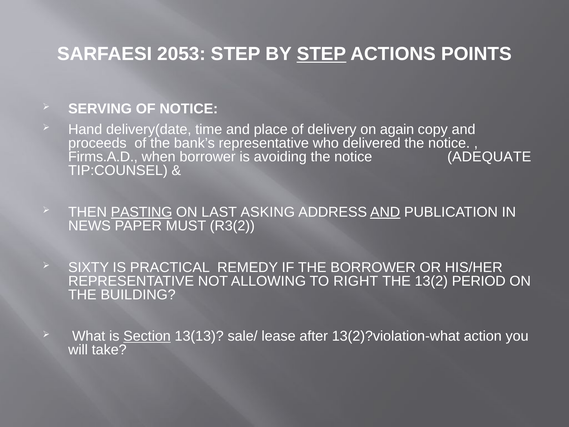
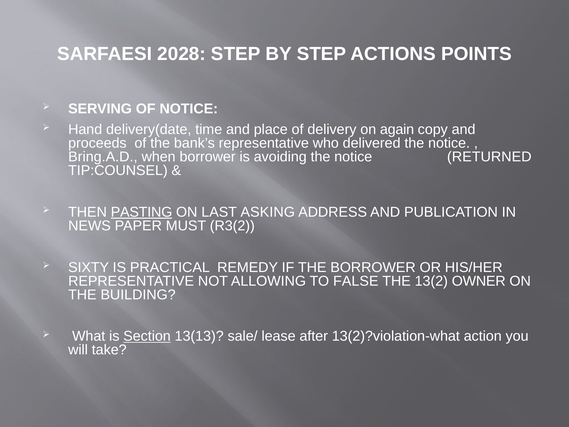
2053: 2053 -> 2028
STEP at (321, 54) underline: present -> none
Firms.A.D: Firms.A.D -> Bring.A.D
ADEQUATE: ADEQUATE -> RETURNED
AND at (385, 212) underline: present -> none
RIGHT: RIGHT -> FALSE
PERIOD: PERIOD -> OWNER
